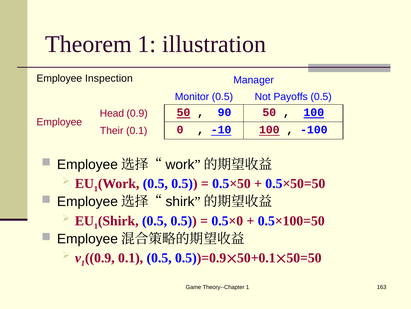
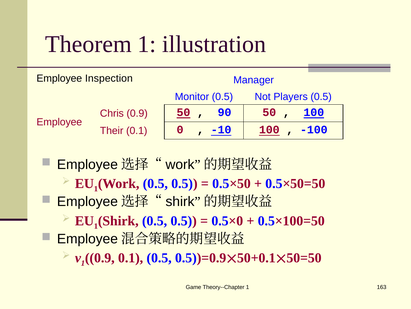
Payoffs: Payoffs -> Players
Head: Head -> Chris
